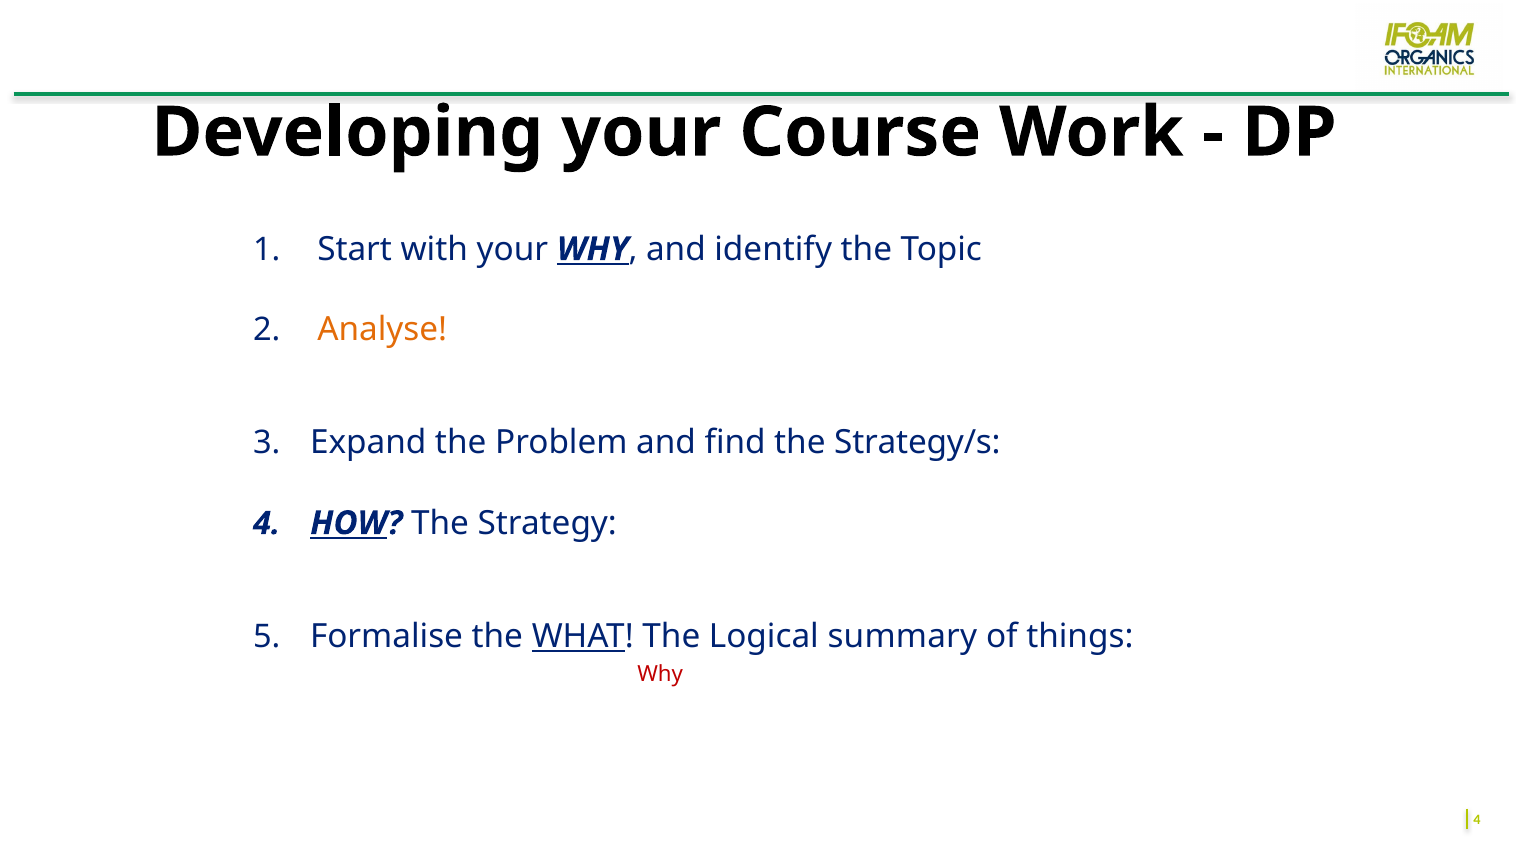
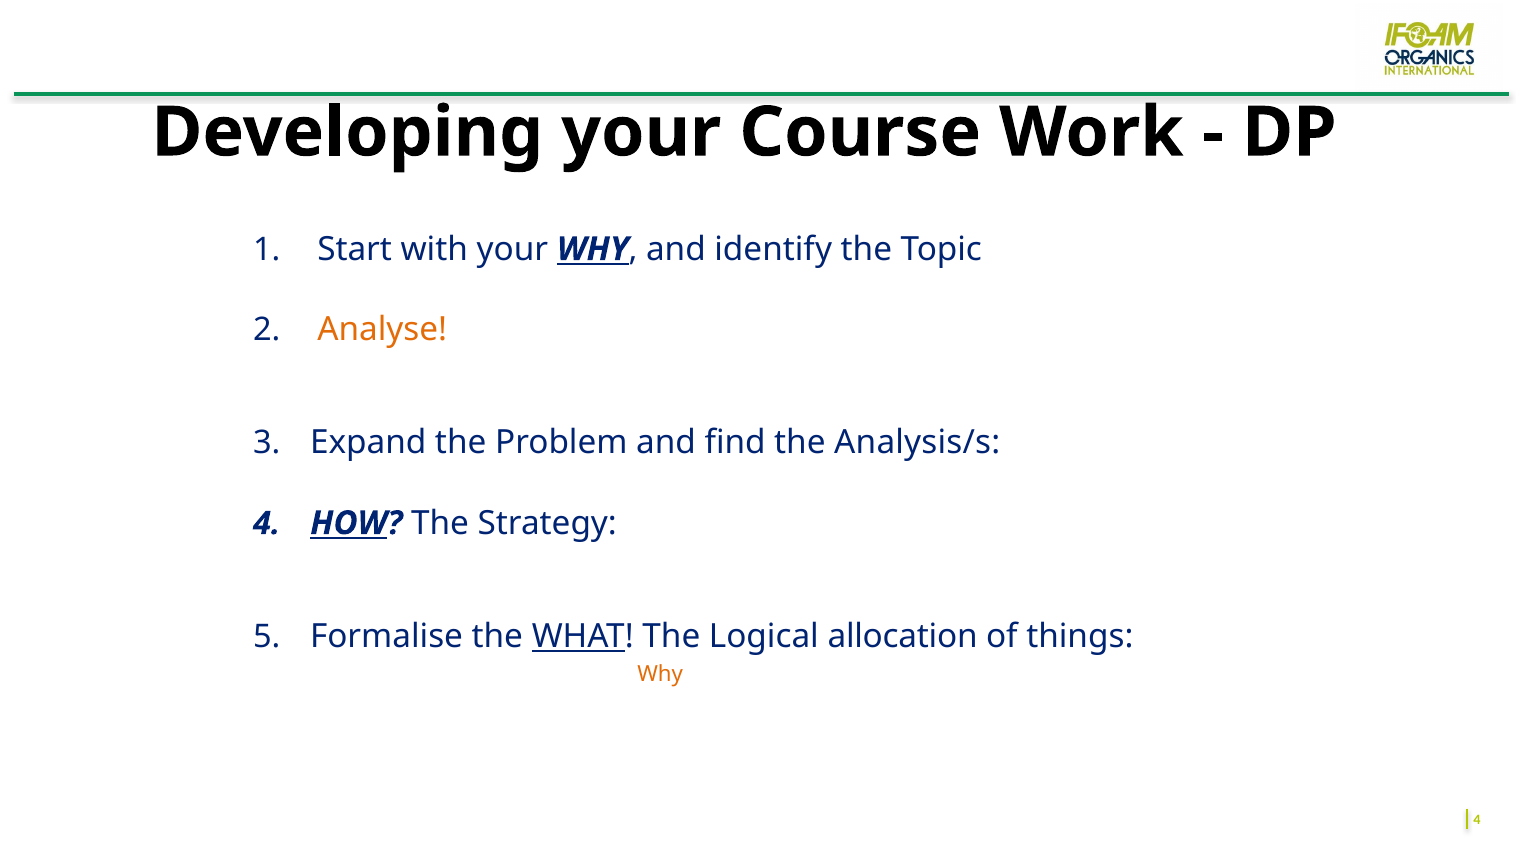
Strategy/s: Strategy/s -> Analysis/s
summary: summary -> allocation
Why at (660, 675) colour: red -> orange
